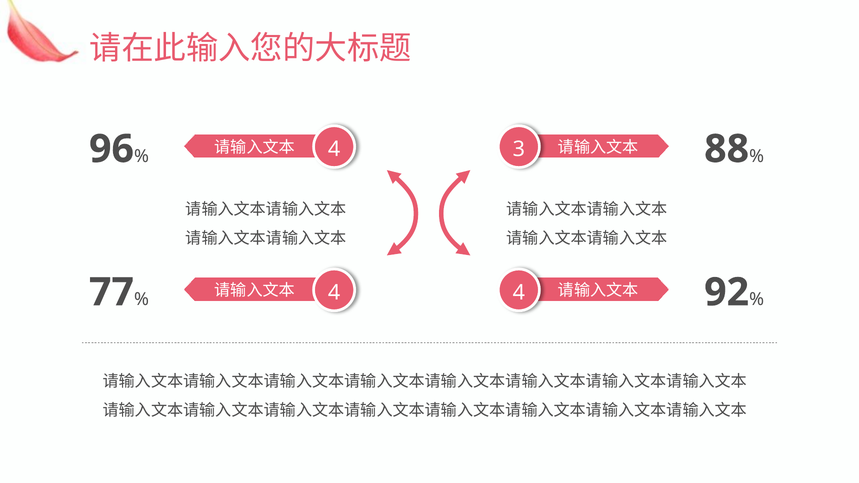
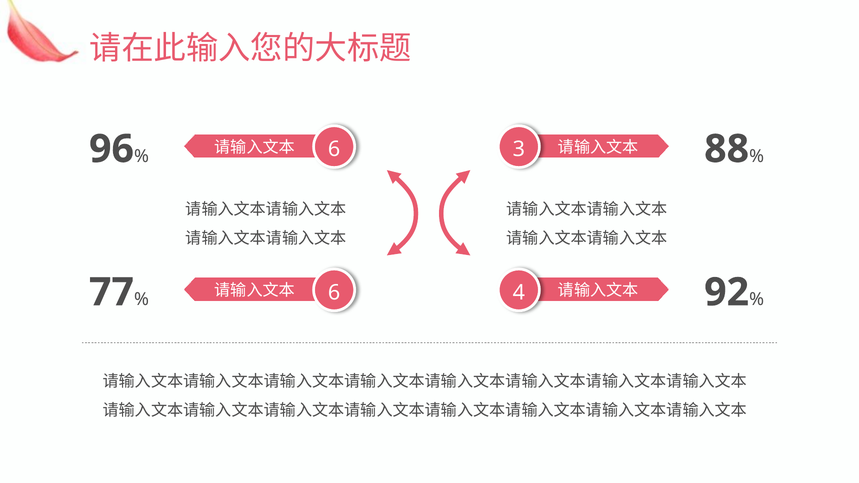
4 at (334, 149): 4 -> 6
4 at (334, 293): 4 -> 6
